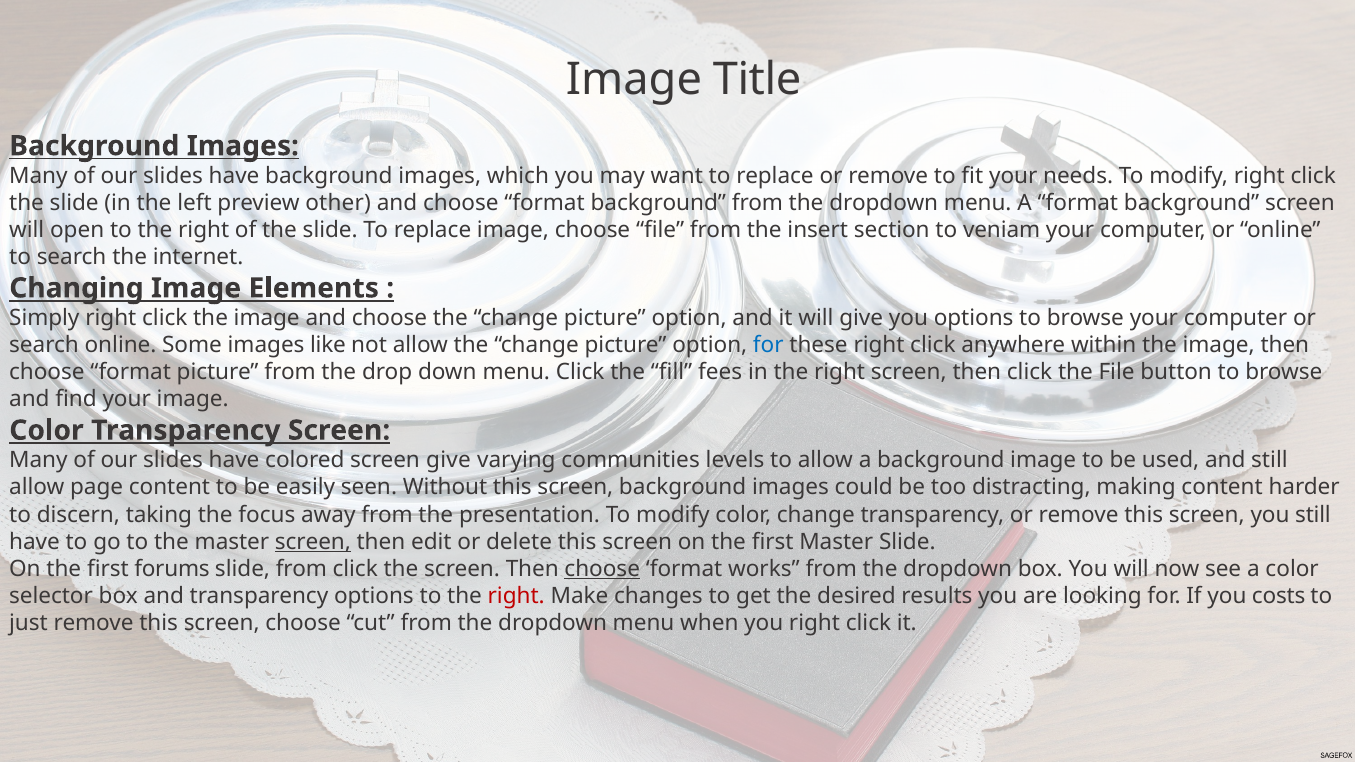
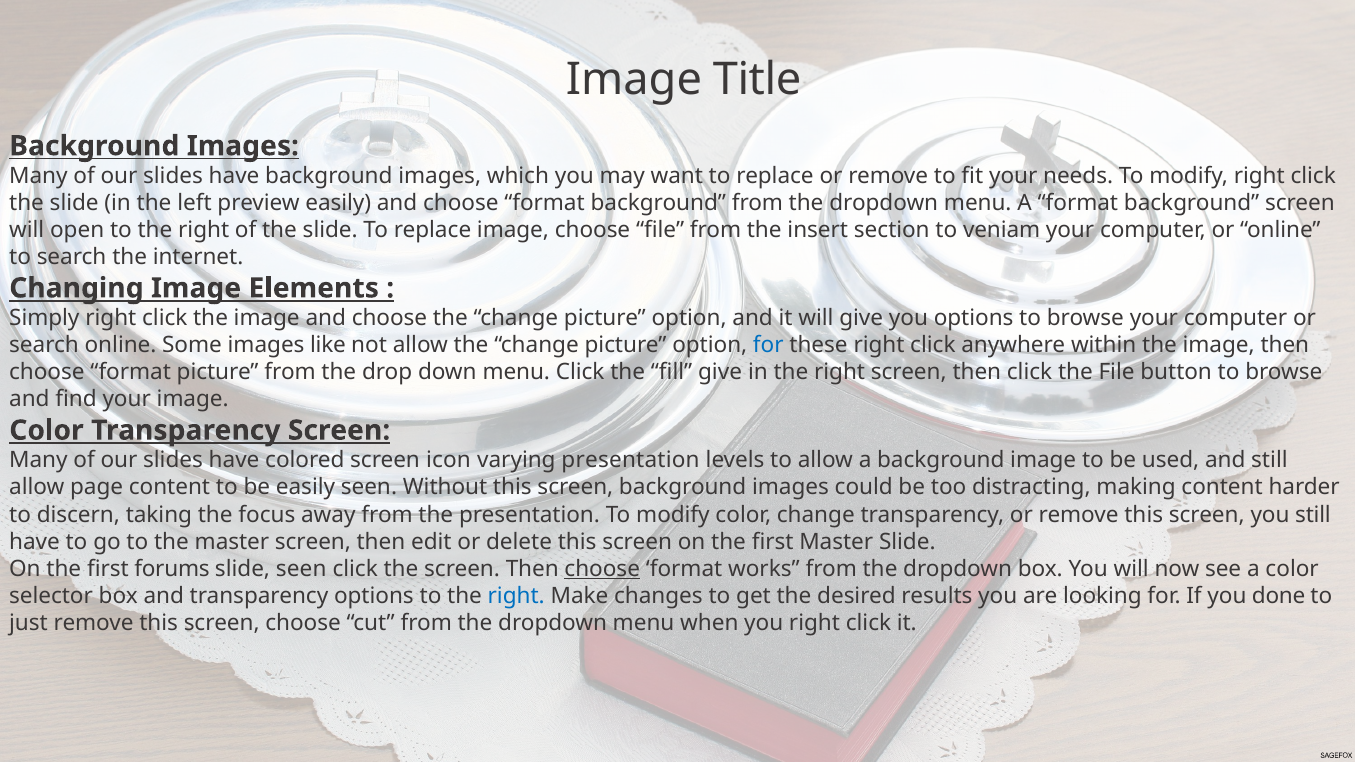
preview other: other -> easily
fill fees: fees -> give
screen give: give -> icon
varying communities: communities -> presentation
screen at (313, 542) underline: present -> none
slide from: from -> seen
right at (516, 596) colour: red -> blue
costs: costs -> done
